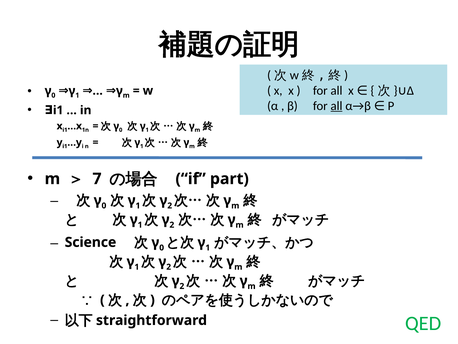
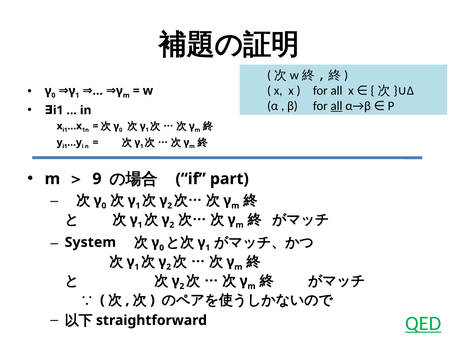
7: 7 -> 9
Science: Science -> System
QED underline: none -> present
